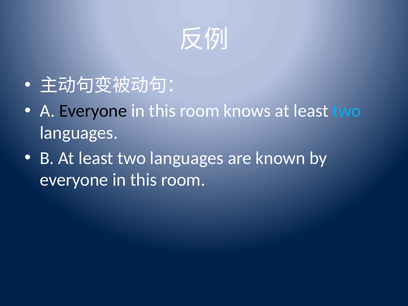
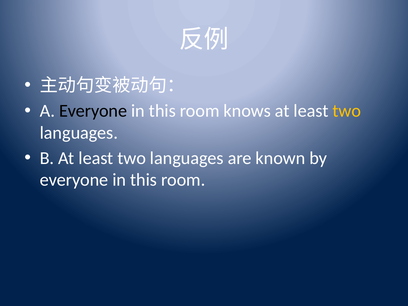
two at (347, 111) colour: light blue -> yellow
